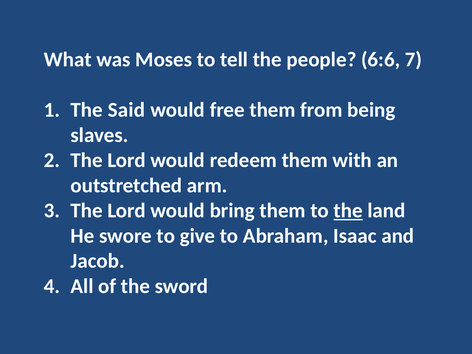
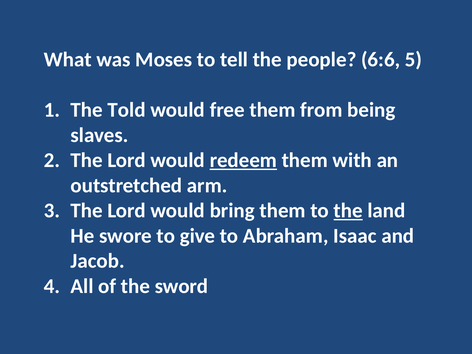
7: 7 -> 5
Said: Said -> Told
redeem underline: none -> present
